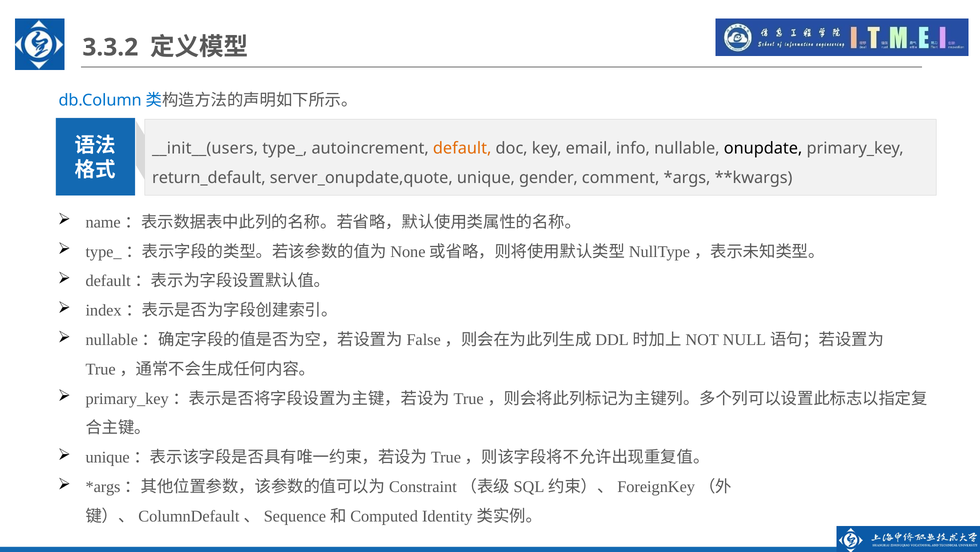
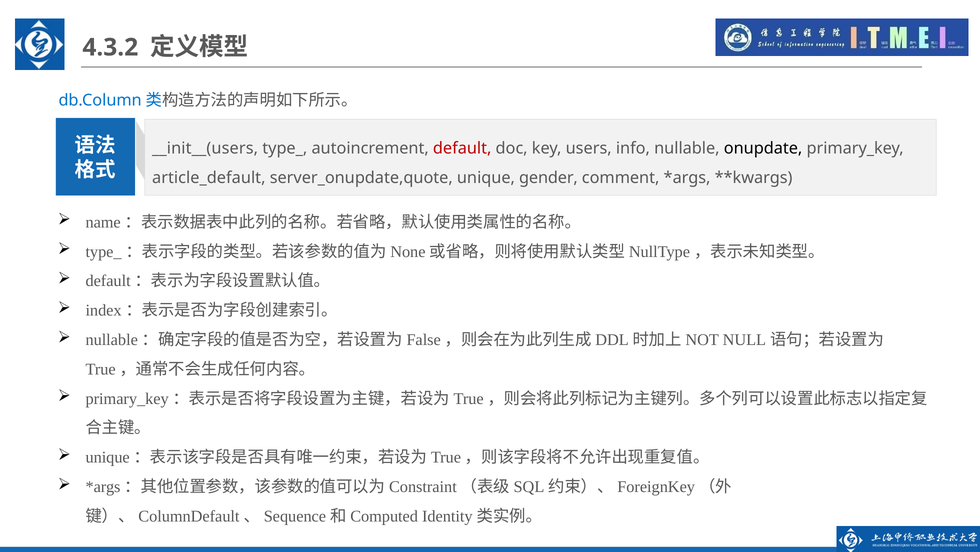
3.3.2: 3.3.2 -> 4.3.2
default colour: orange -> red
email: email -> users
return_default: return_default -> article_default
